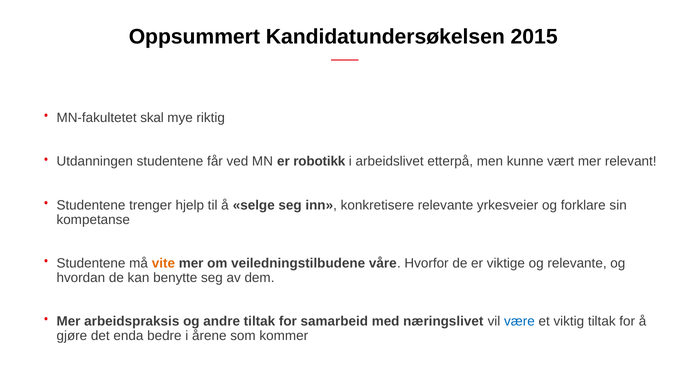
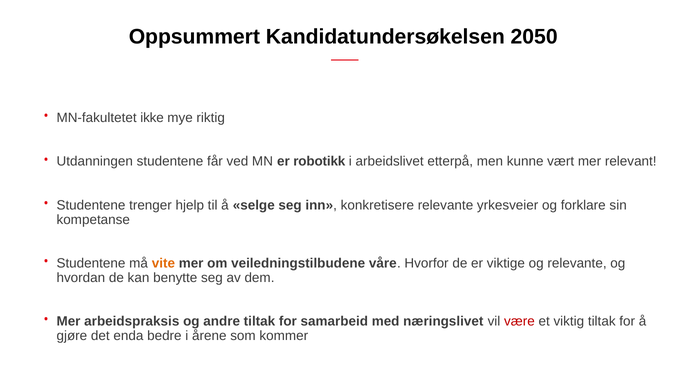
2015: 2015 -> 2050
skal: skal -> ikke
være colour: blue -> red
